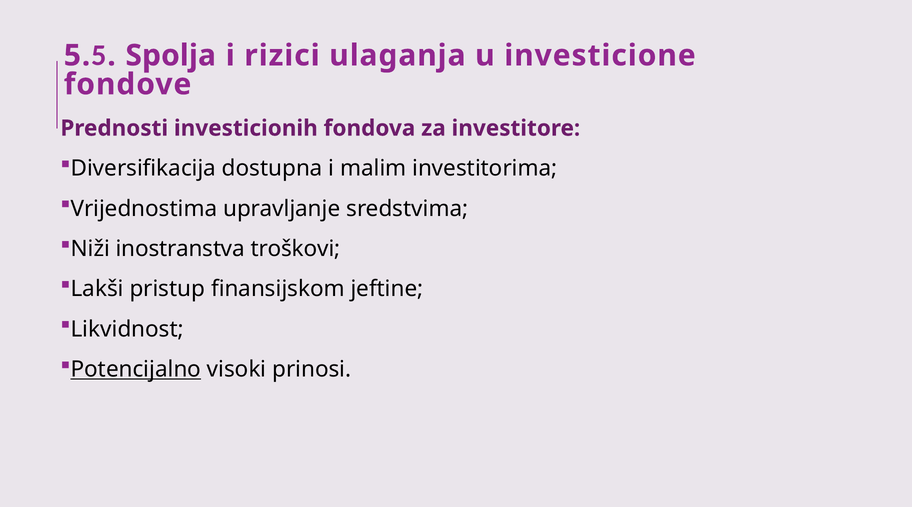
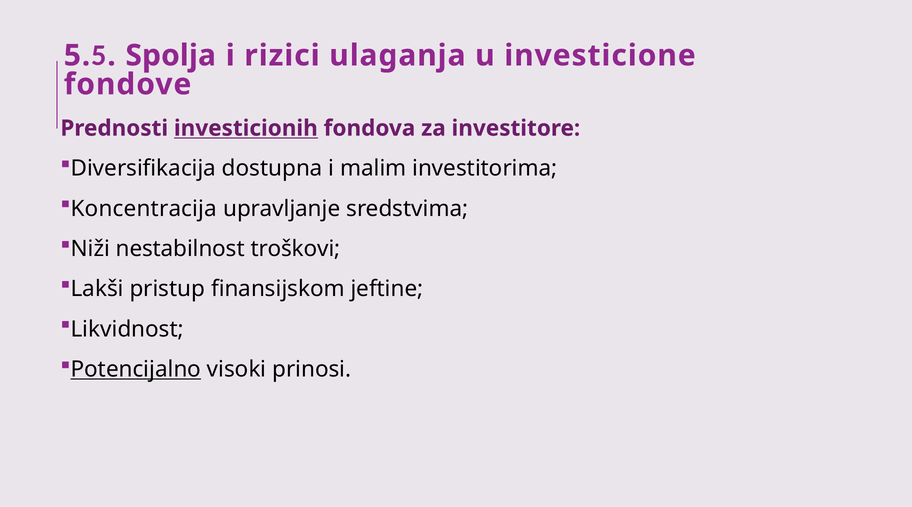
investicionih underline: none -> present
Vrijednostima: Vrijednostima -> Koncentracija
inostranstva: inostranstva -> nestabilnost
